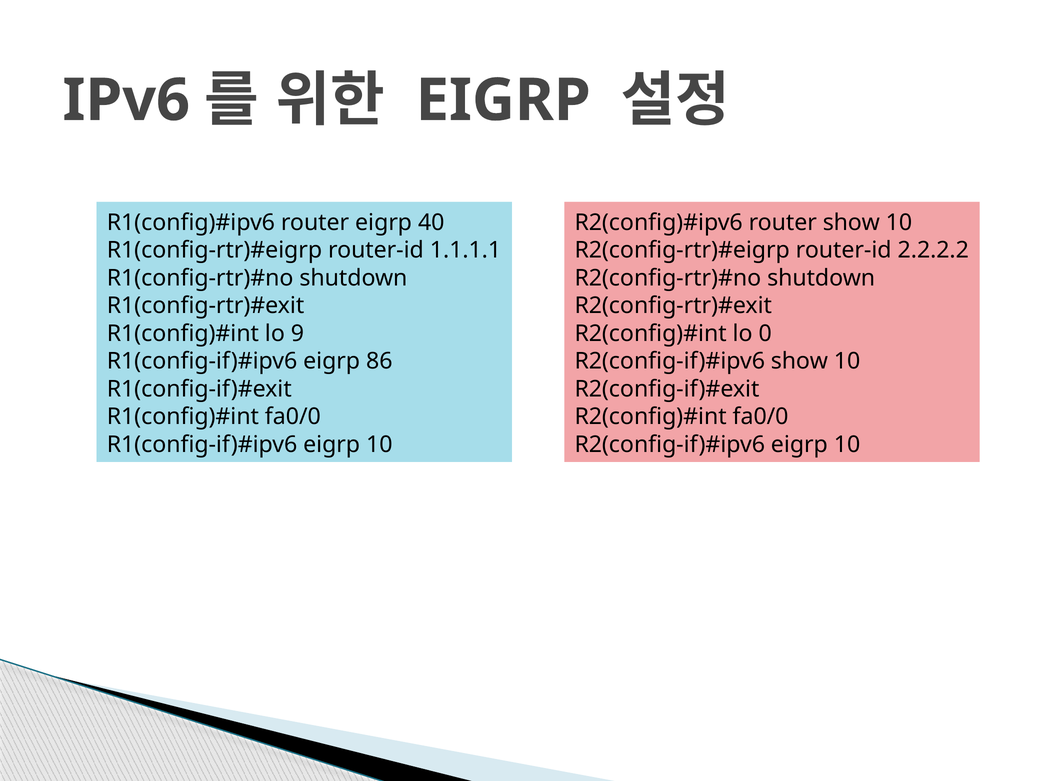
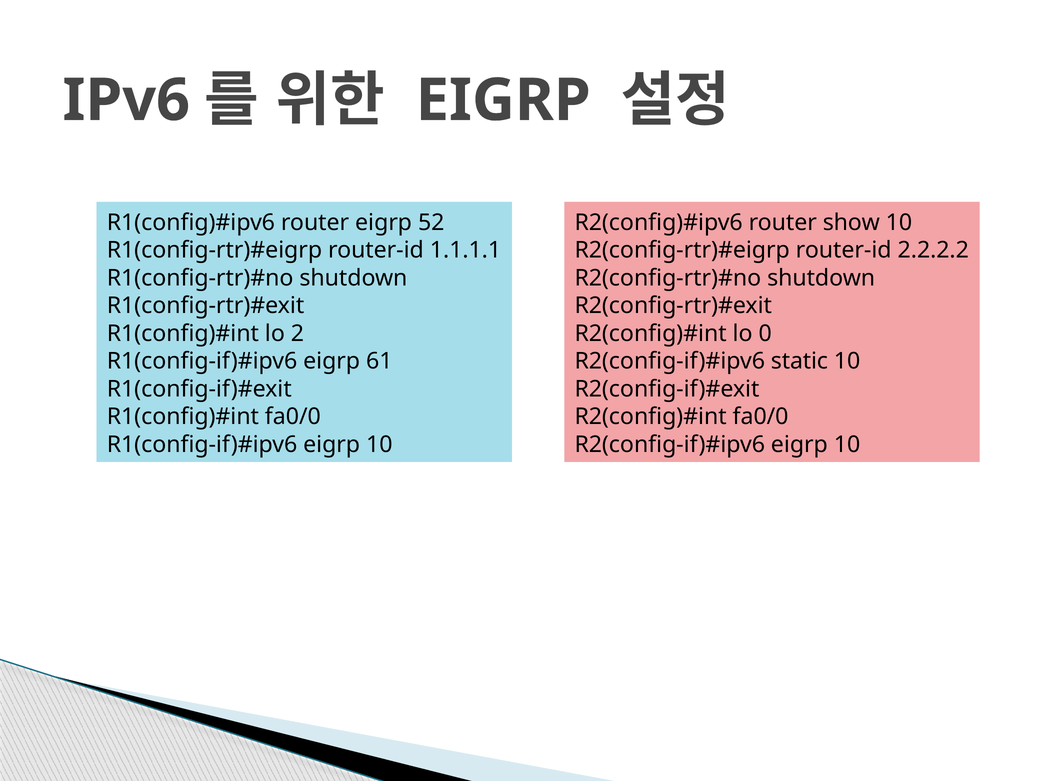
40: 40 -> 52
9: 9 -> 2
86: 86 -> 61
show at (799, 361): show -> static
